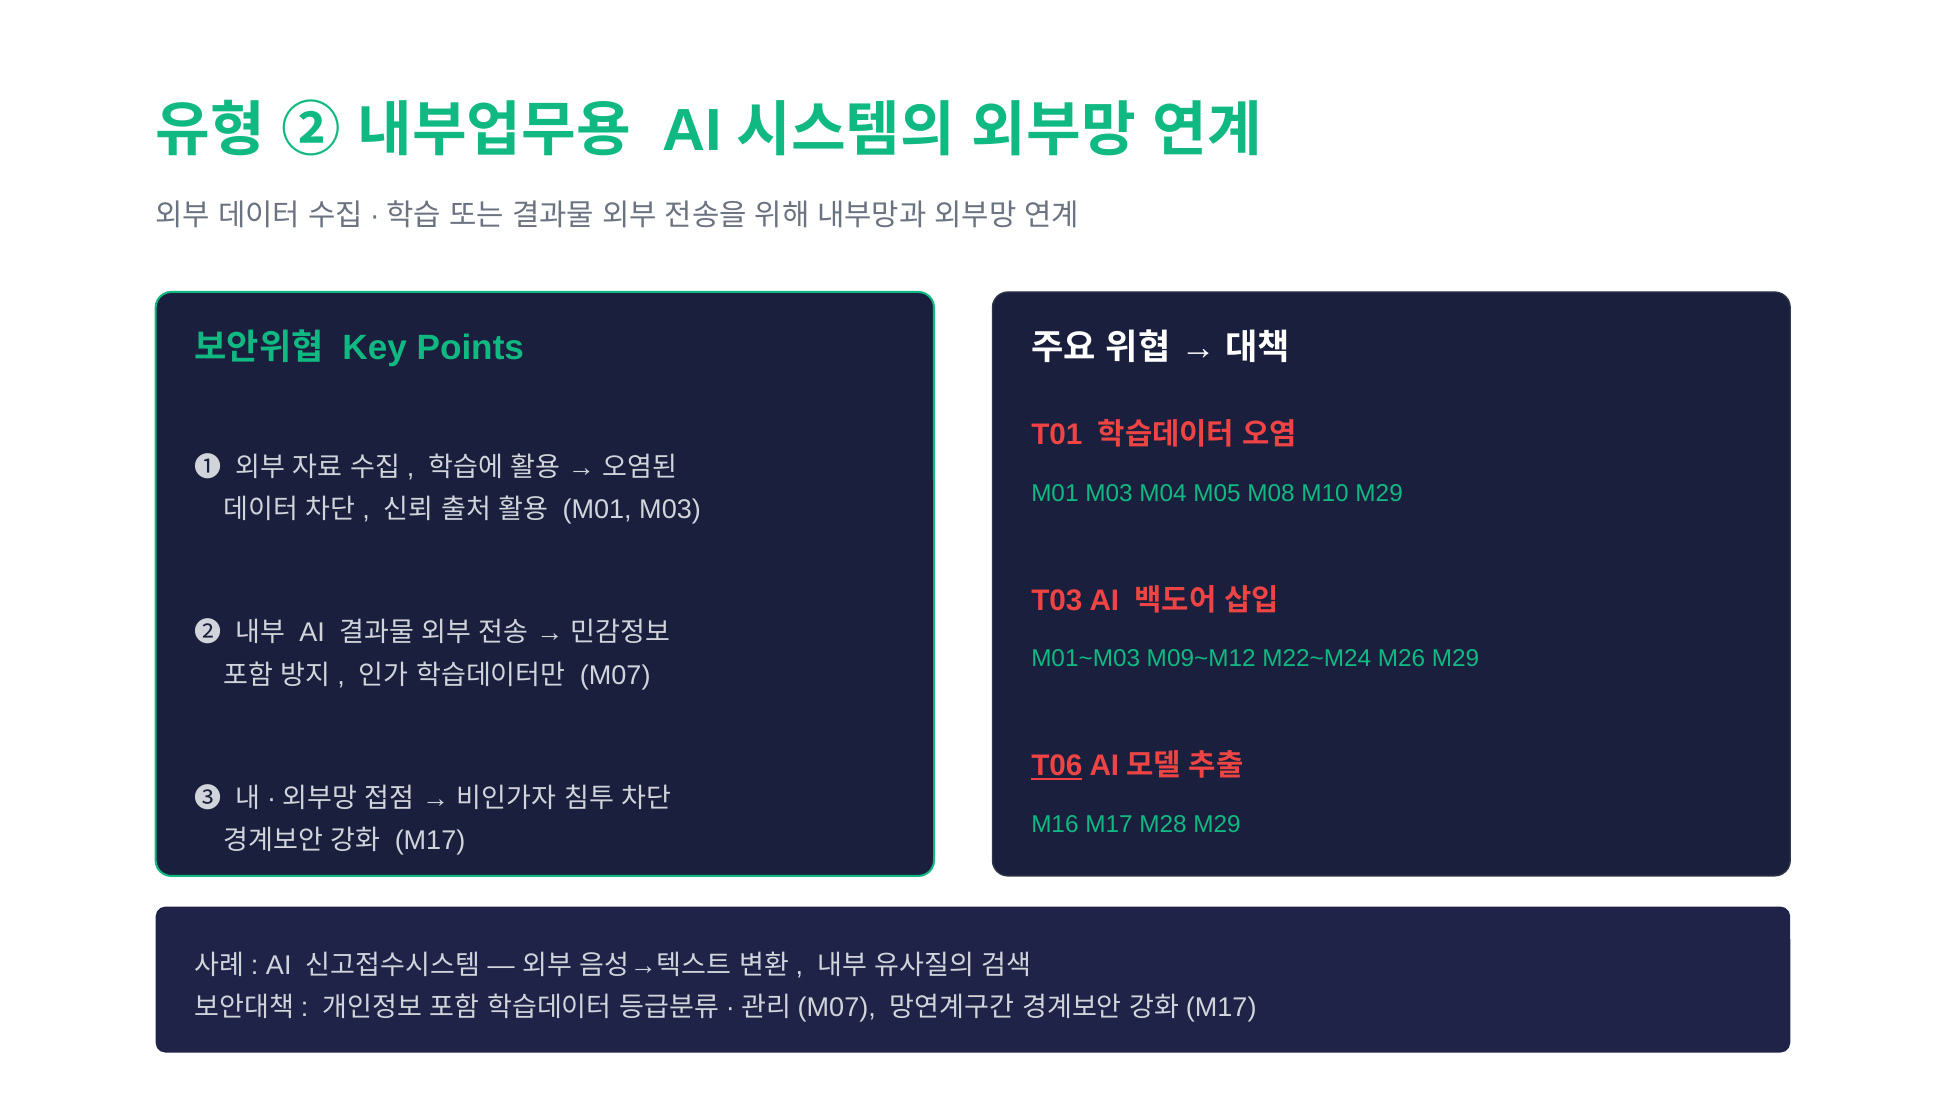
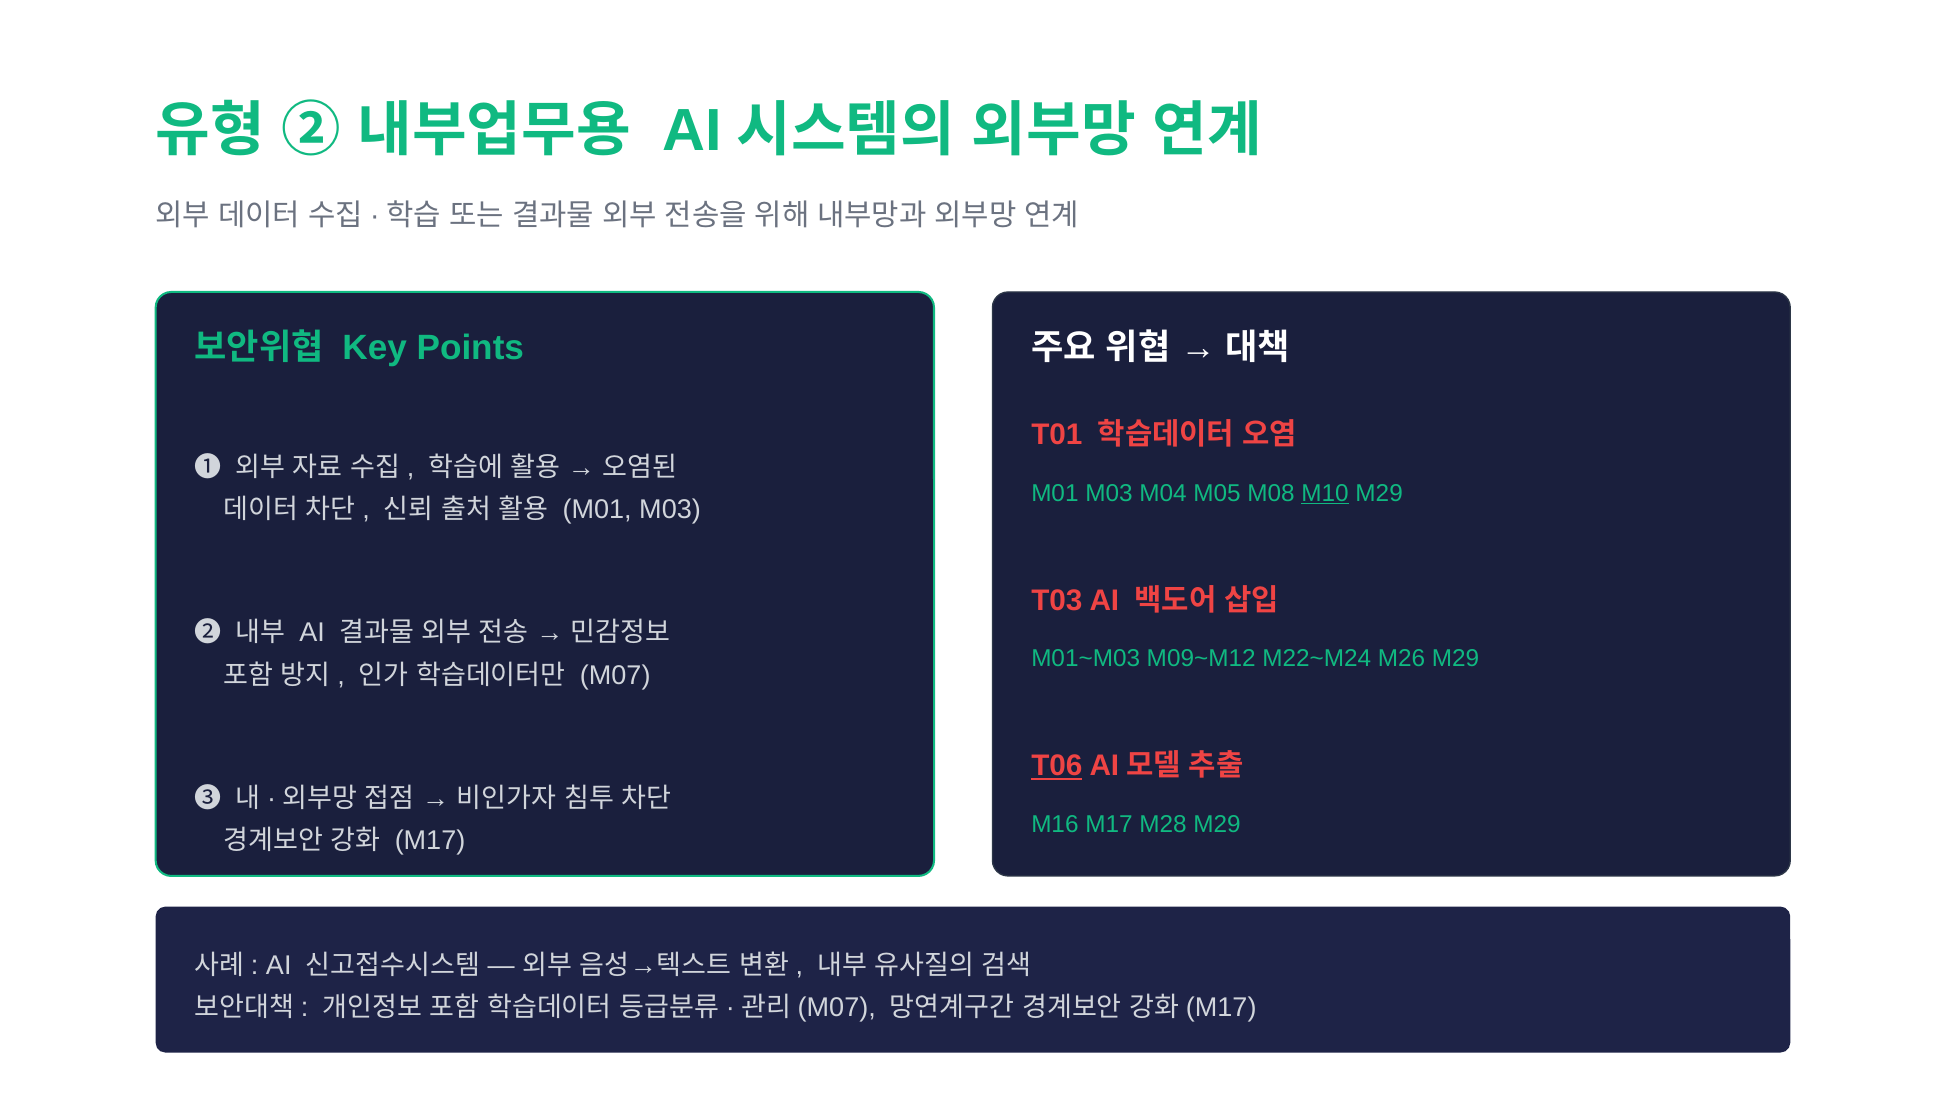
M10 underline: none -> present
